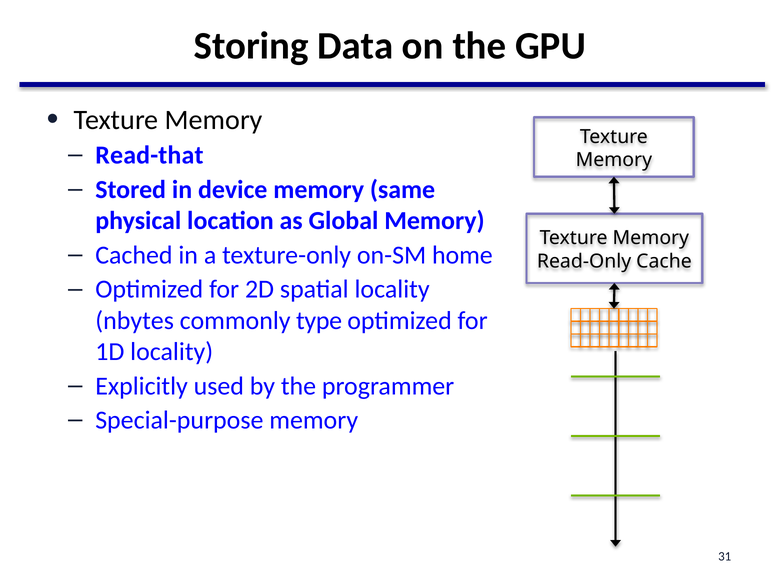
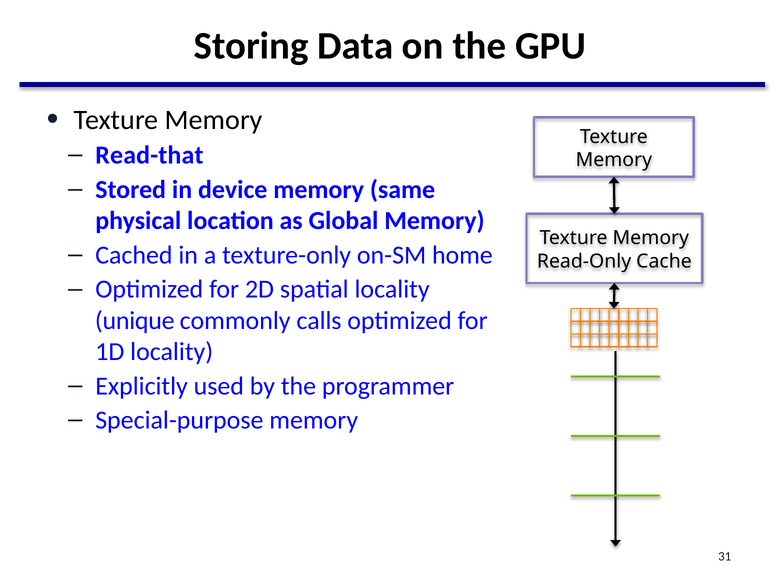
nbytes: nbytes -> unique
type: type -> calls
